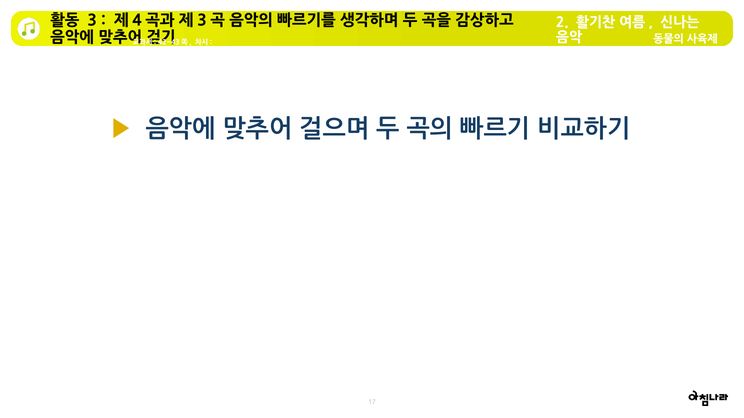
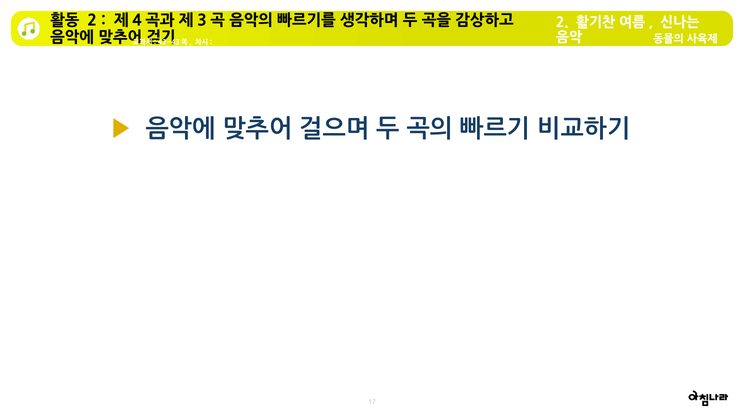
3 at (92, 21): 3 -> 2
